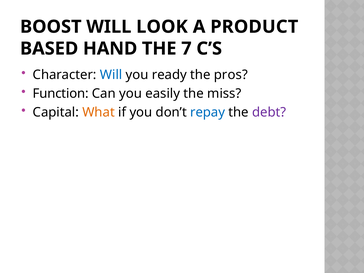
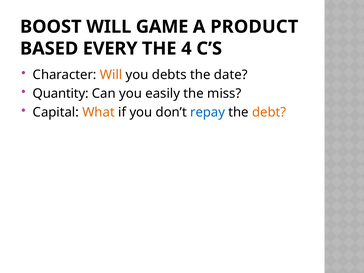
LOOK: LOOK -> GAME
HAND: HAND -> EVERY
7: 7 -> 4
Will at (111, 75) colour: blue -> orange
ready: ready -> debts
pros: pros -> date
Function: Function -> Quantity
debt colour: purple -> orange
